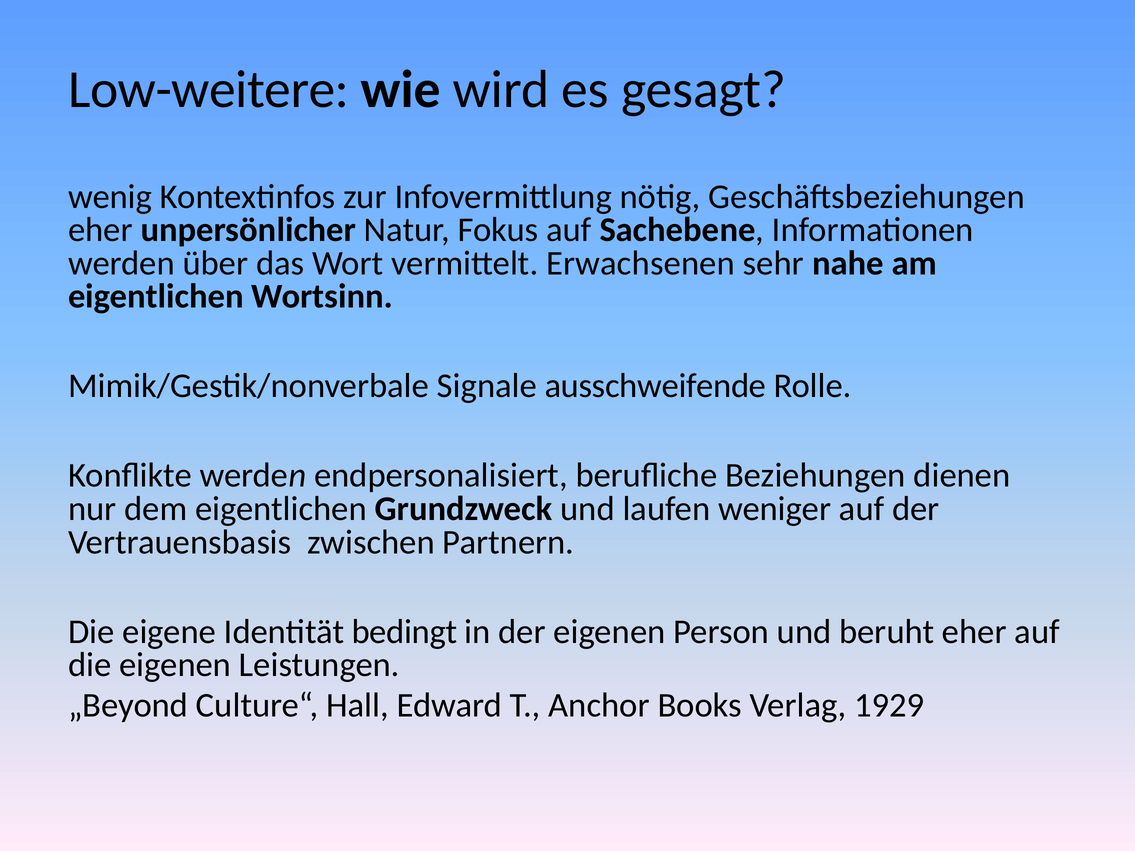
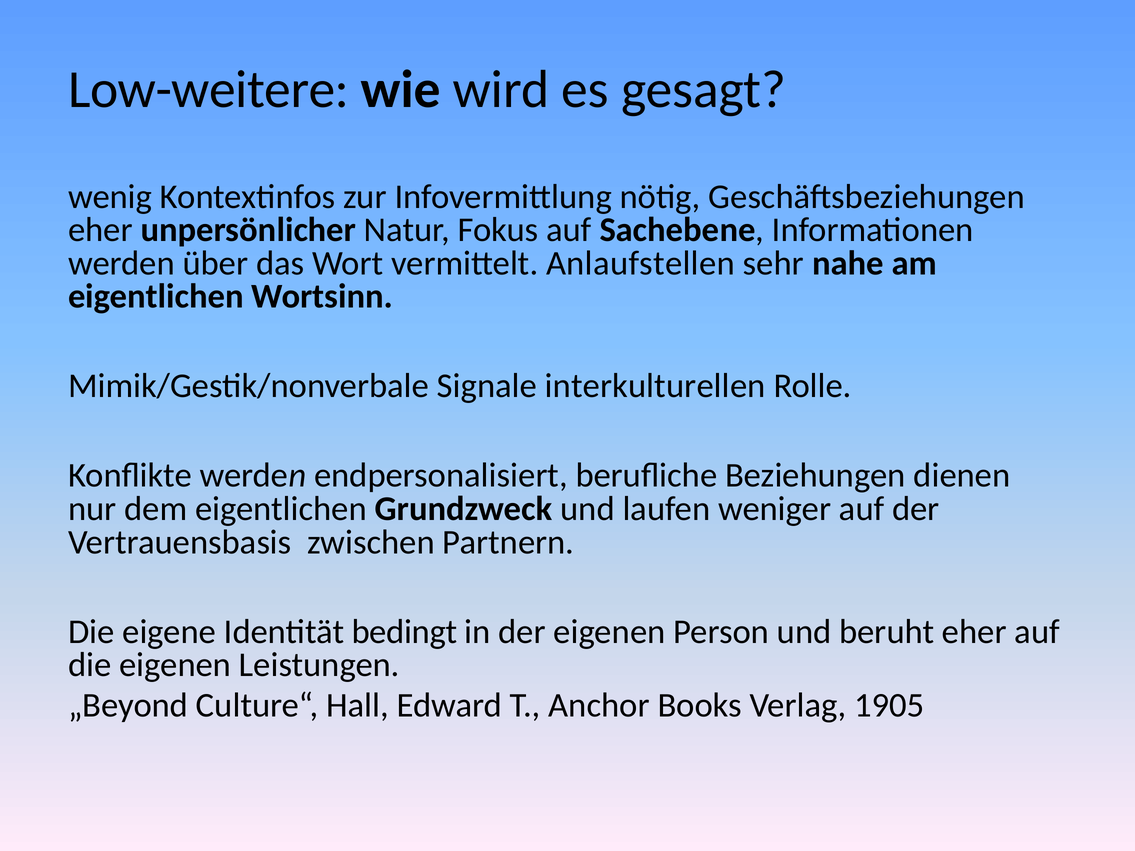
Erwachsenen: Erwachsenen -> Anlaufstellen
ausschweifende: ausschweifende -> interkulturellen
1929: 1929 -> 1905
